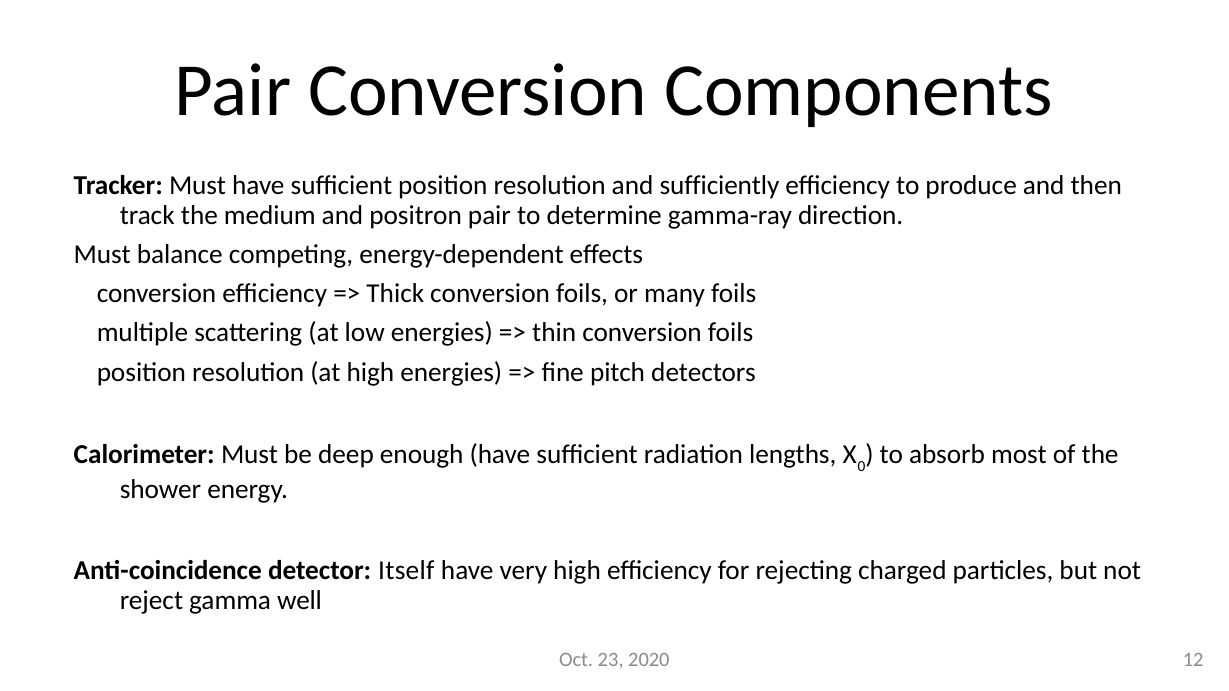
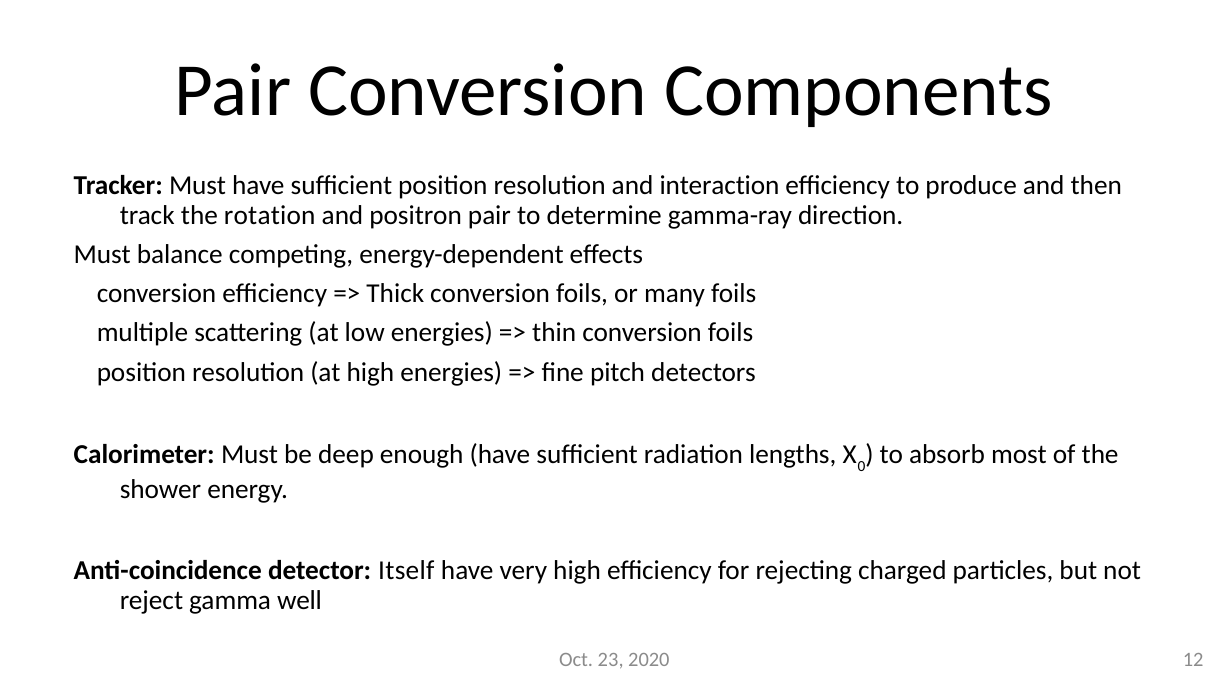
sufficiently: sufficiently -> interaction
medium: medium -> rotation
